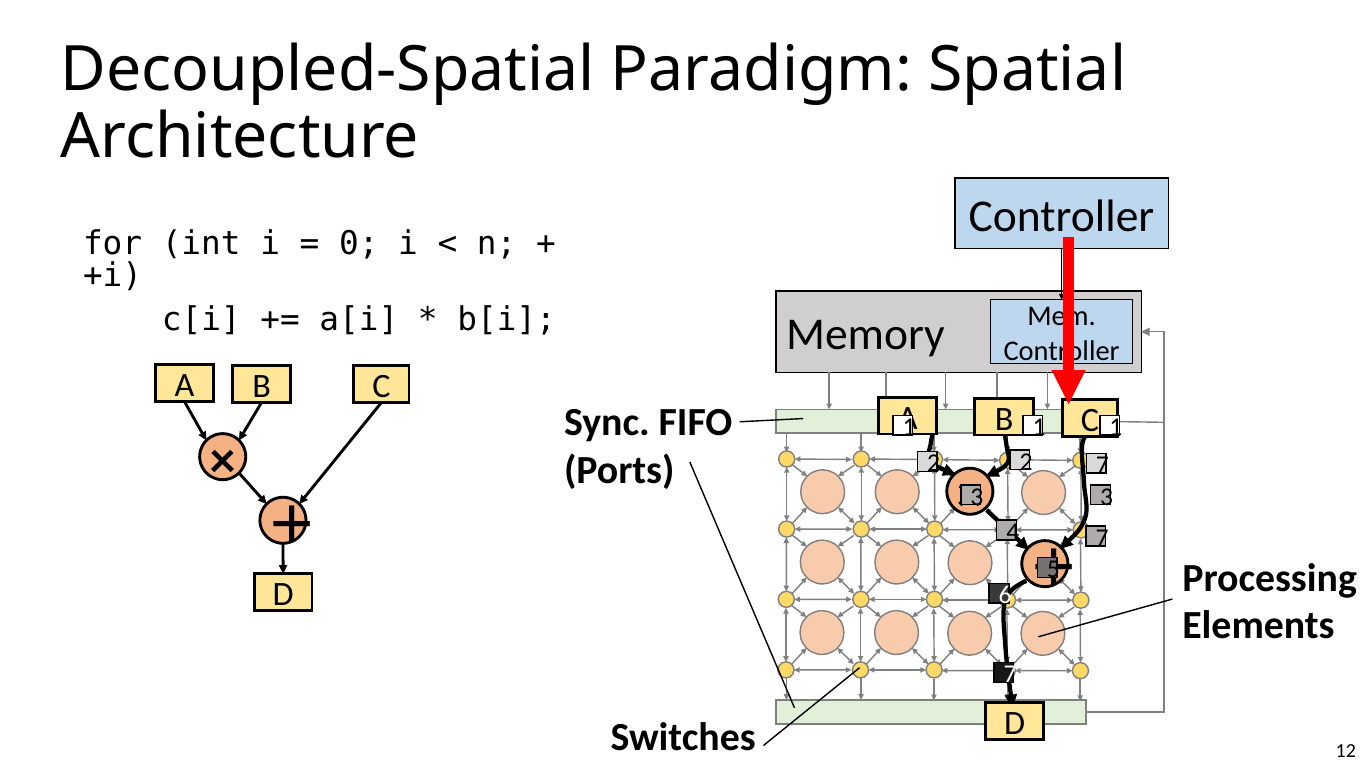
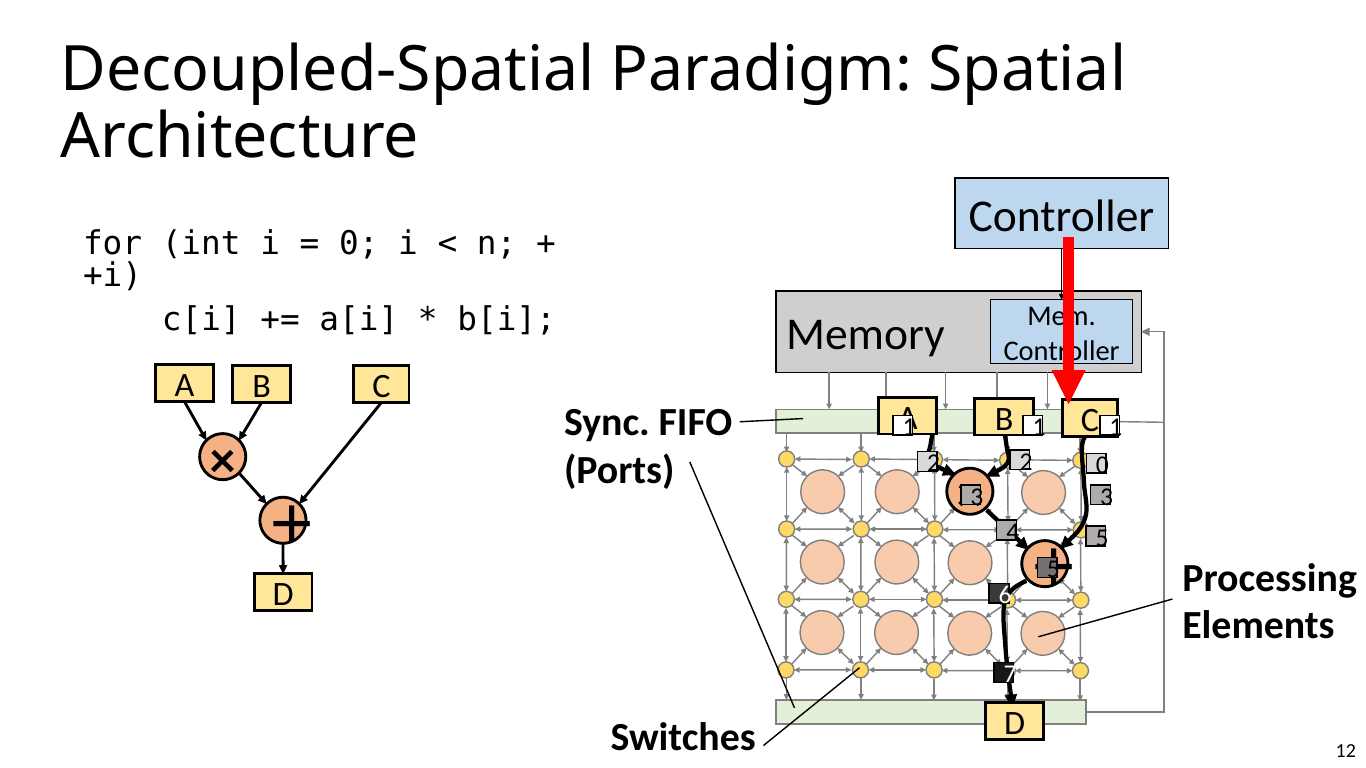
2 7: 7 -> 0
4 7: 7 -> 5
